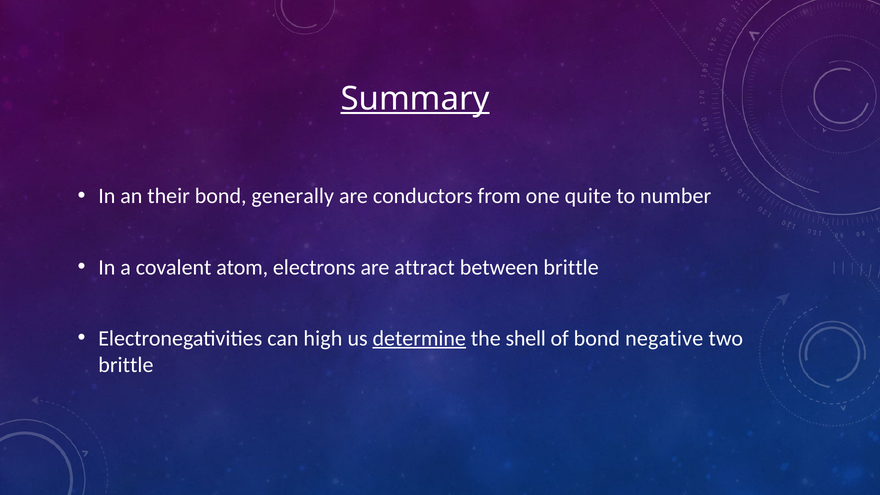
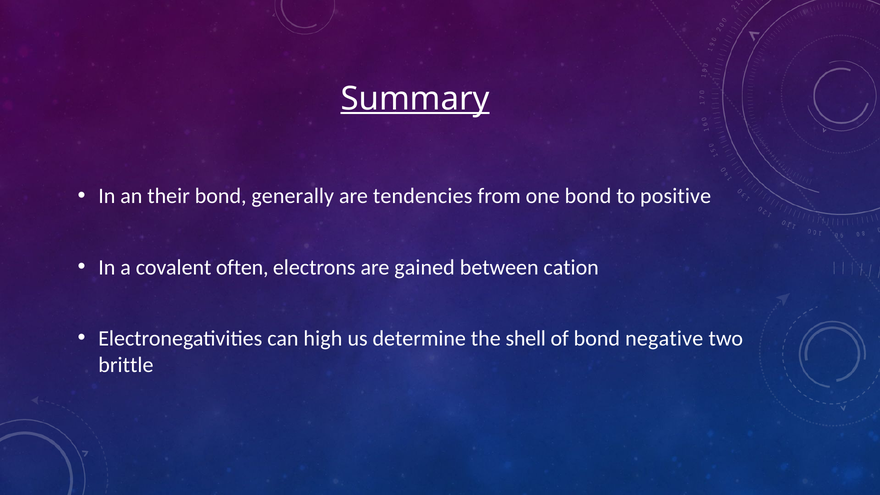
conductors: conductors -> tendencies
one quite: quite -> bond
number: number -> positive
atom: atom -> often
attract: attract -> gained
between brittle: brittle -> cation
determine underline: present -> none
